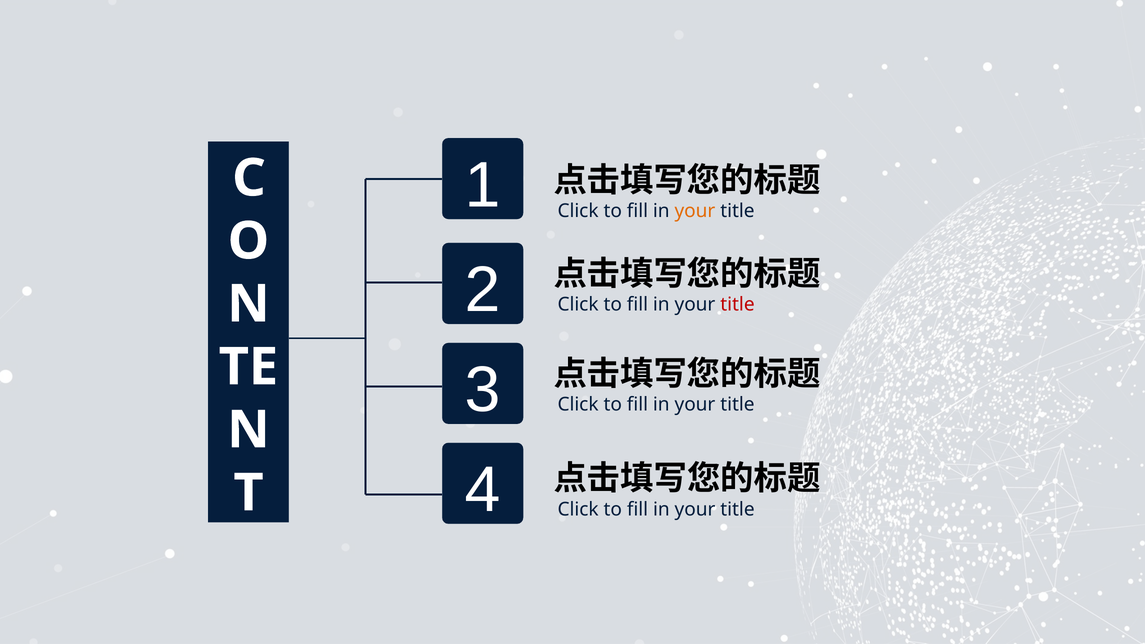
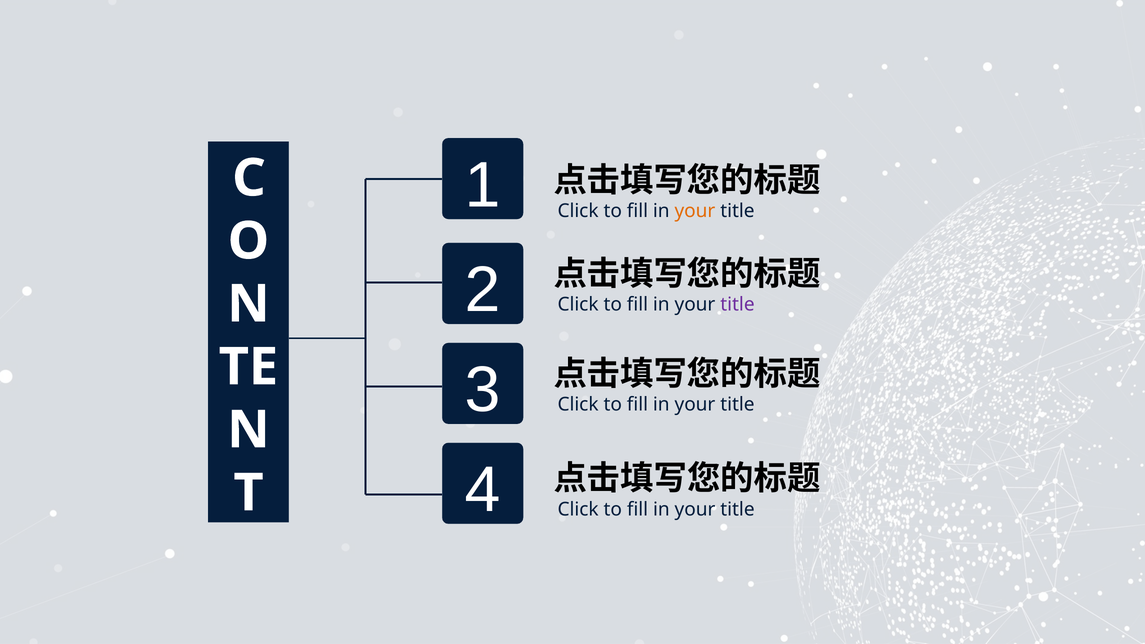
title at (737, 305) colour: red -> purple
